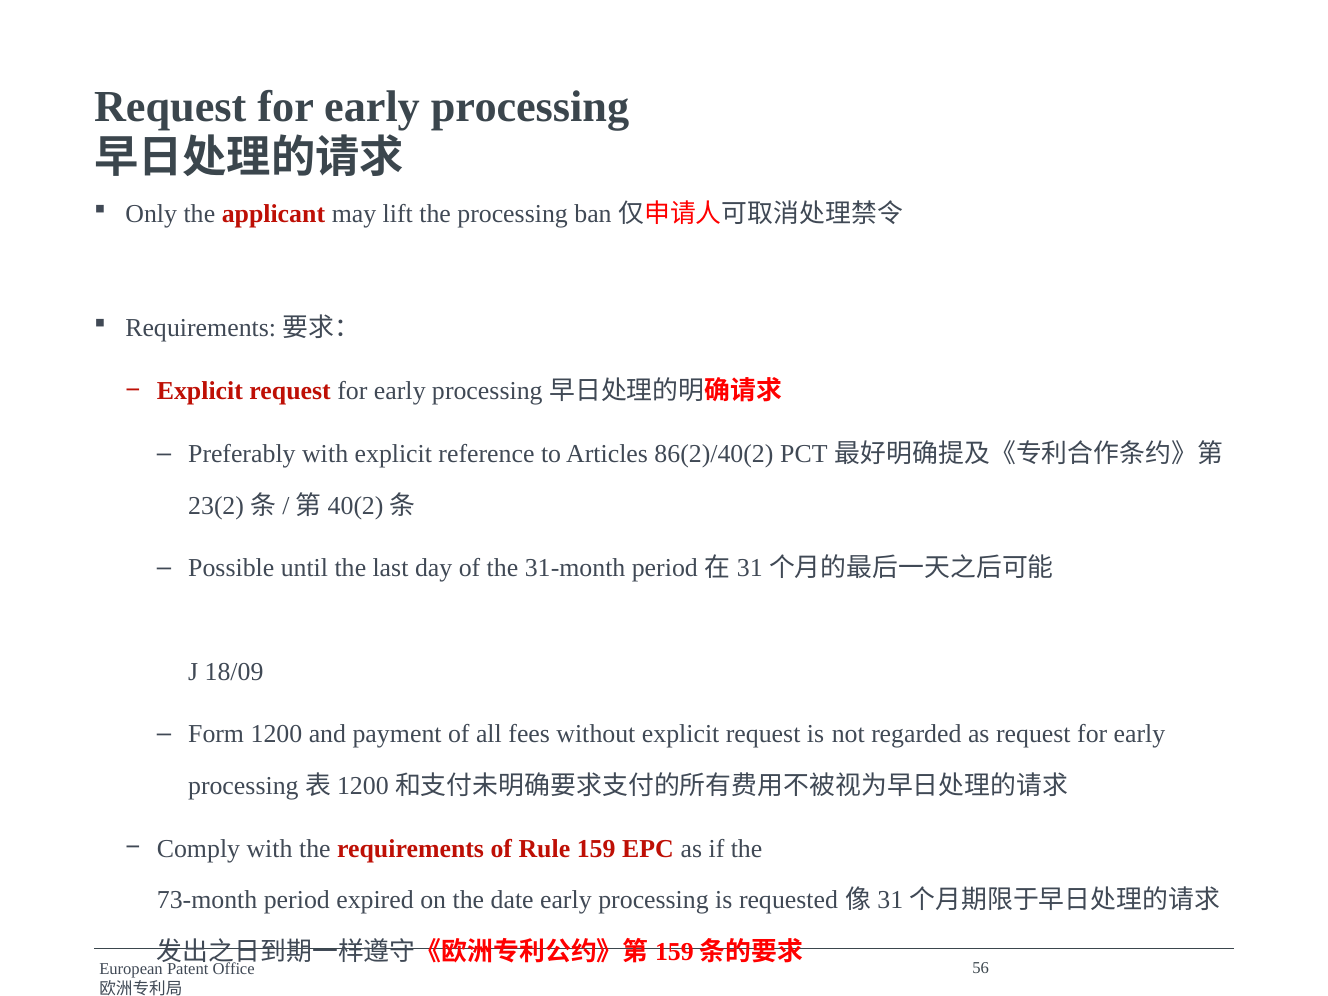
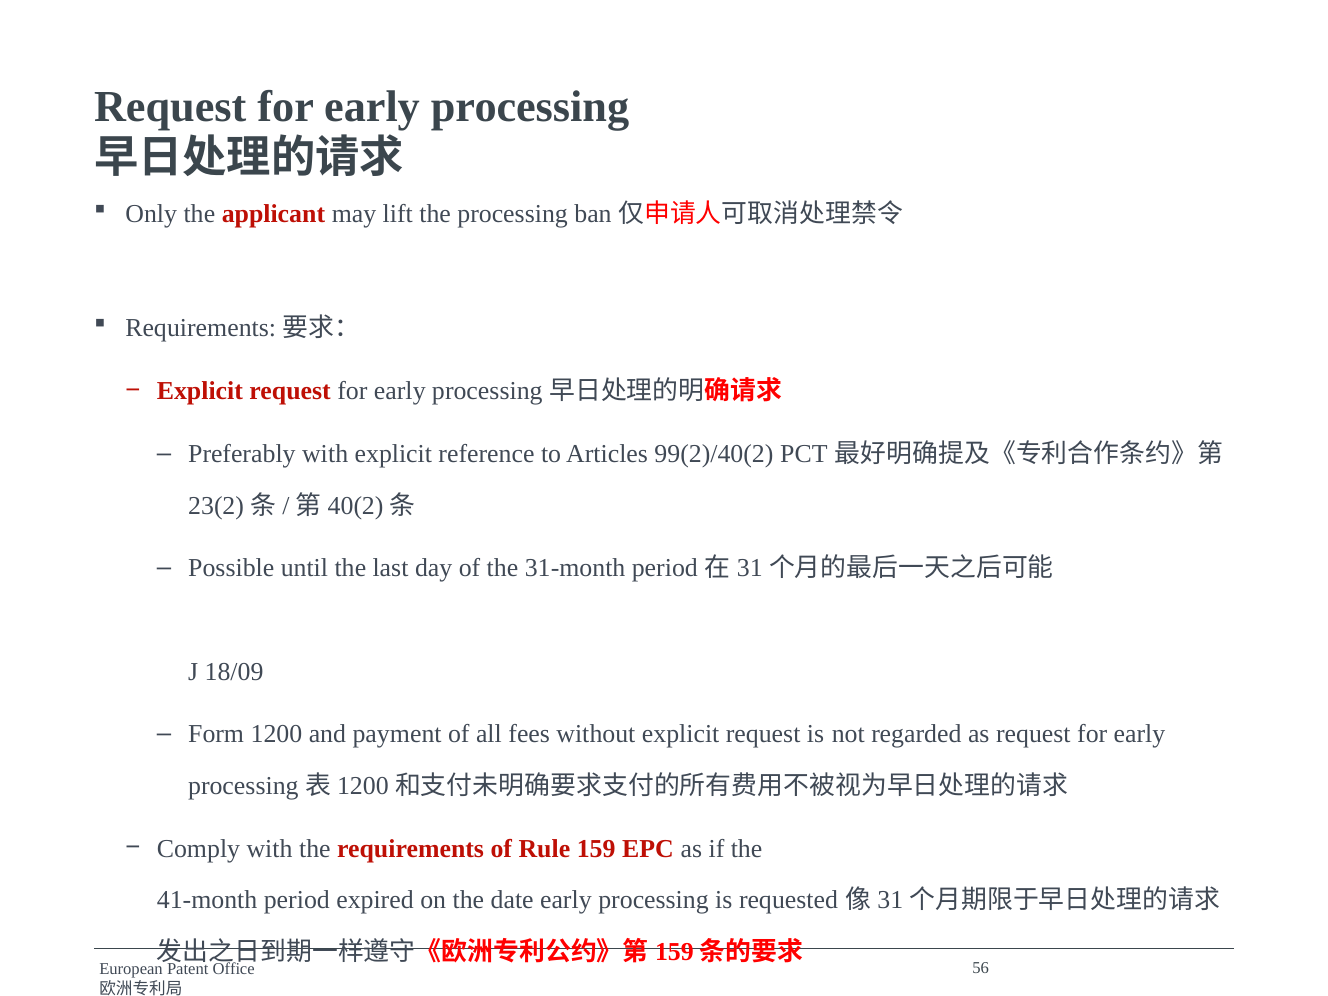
86(2)/40(2: 86(2)/40(2 -> 99(2)/40(2
73-month: 73-month -> 41-month
